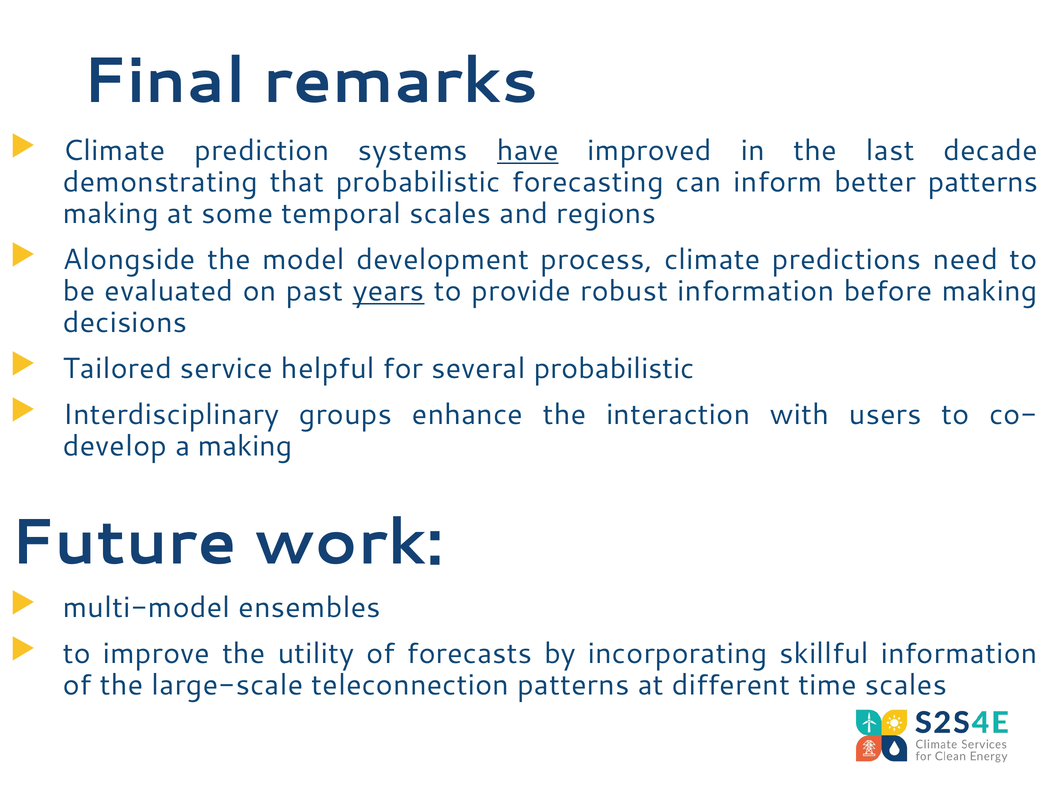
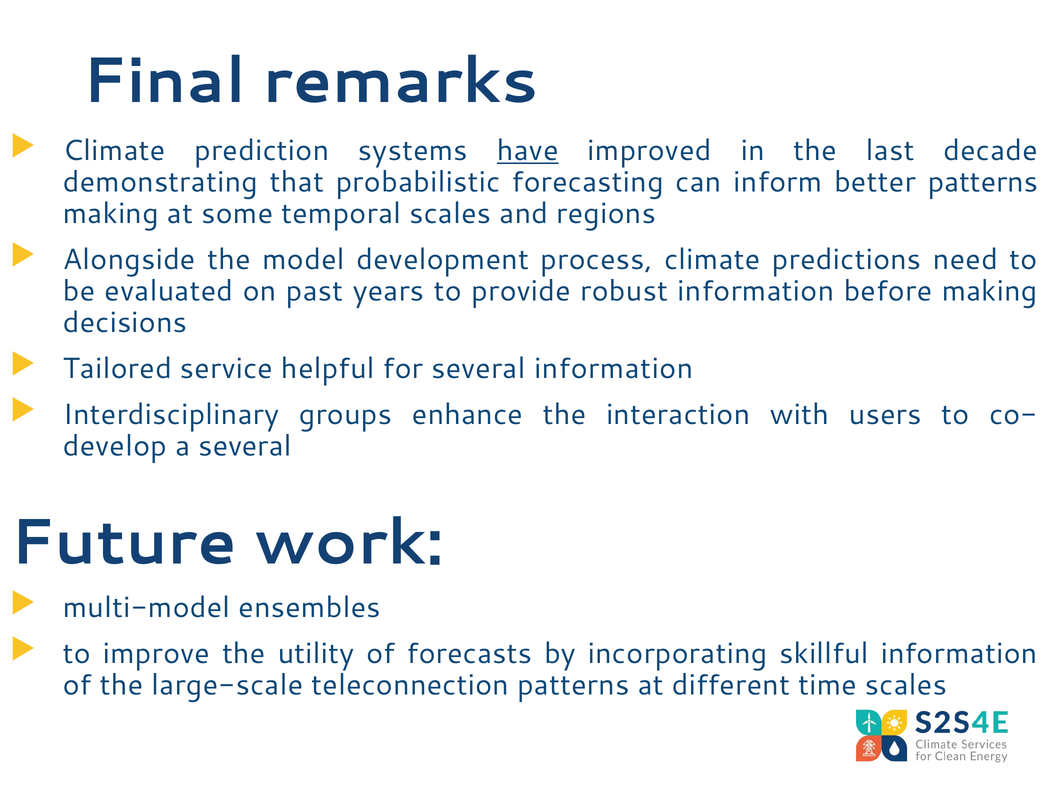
years underline: present -> none
several probabilistic: probabilistic -> information
a making: making -> several
